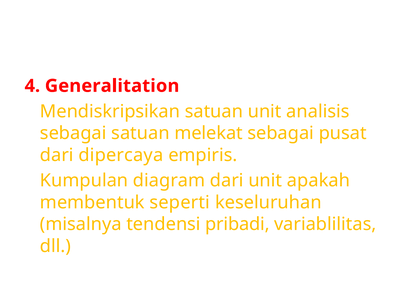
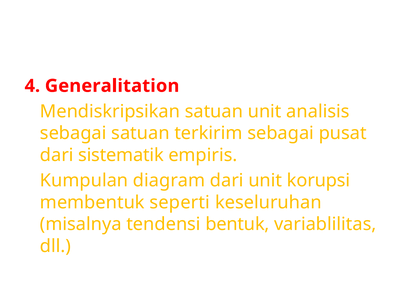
melekat: melekat -> terkirim
dipercaya: dipercaya -> sistematik
apakah: apakah -> korupsi
pribadi: pribadi -> bentuk
